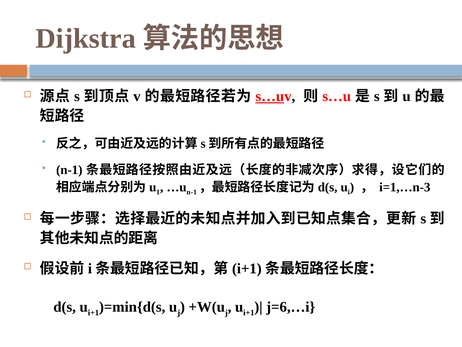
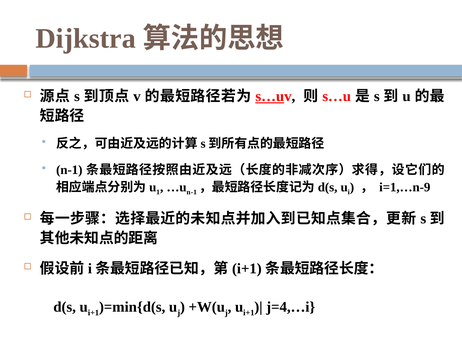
i=1,…n-3: i=1,…n-3 -> i=1,…n-9
j=6,…i: j=6,…i -> j=4,…i
